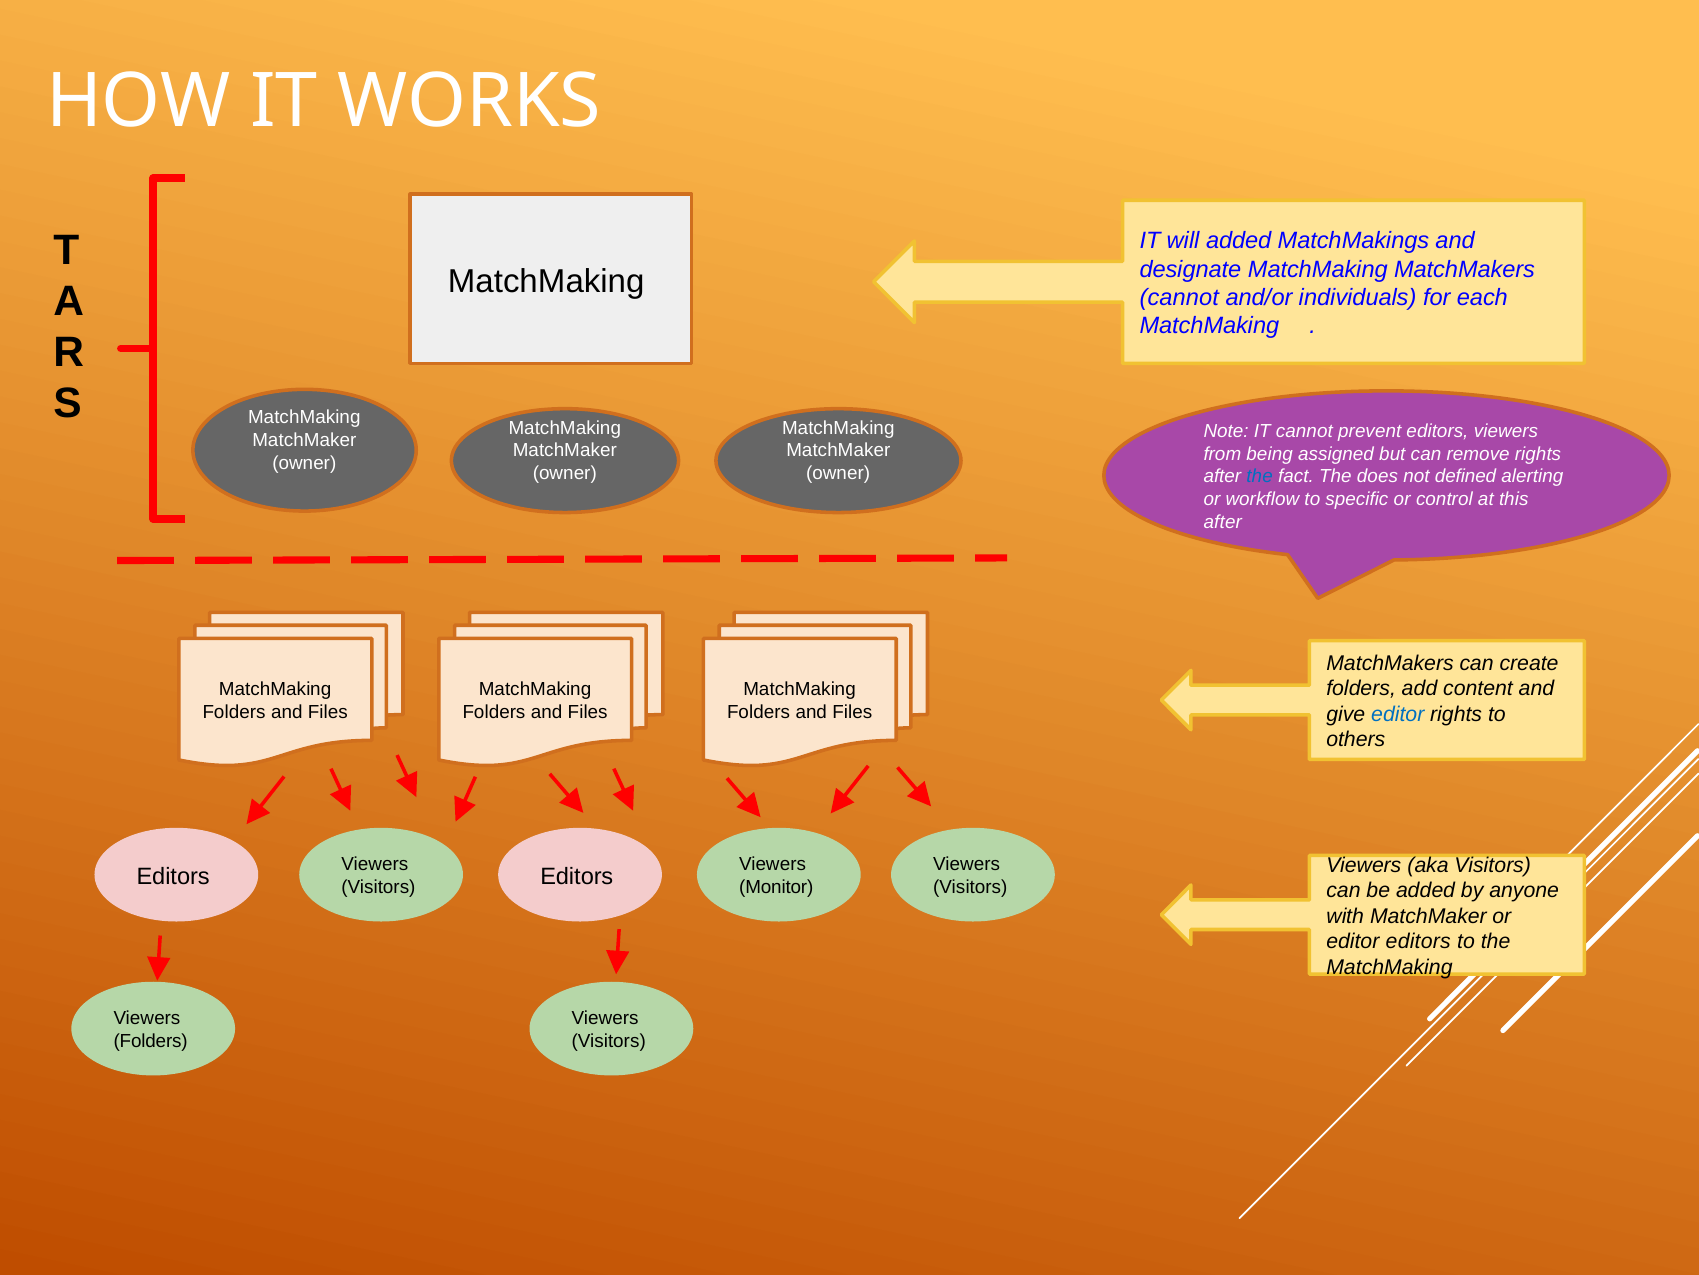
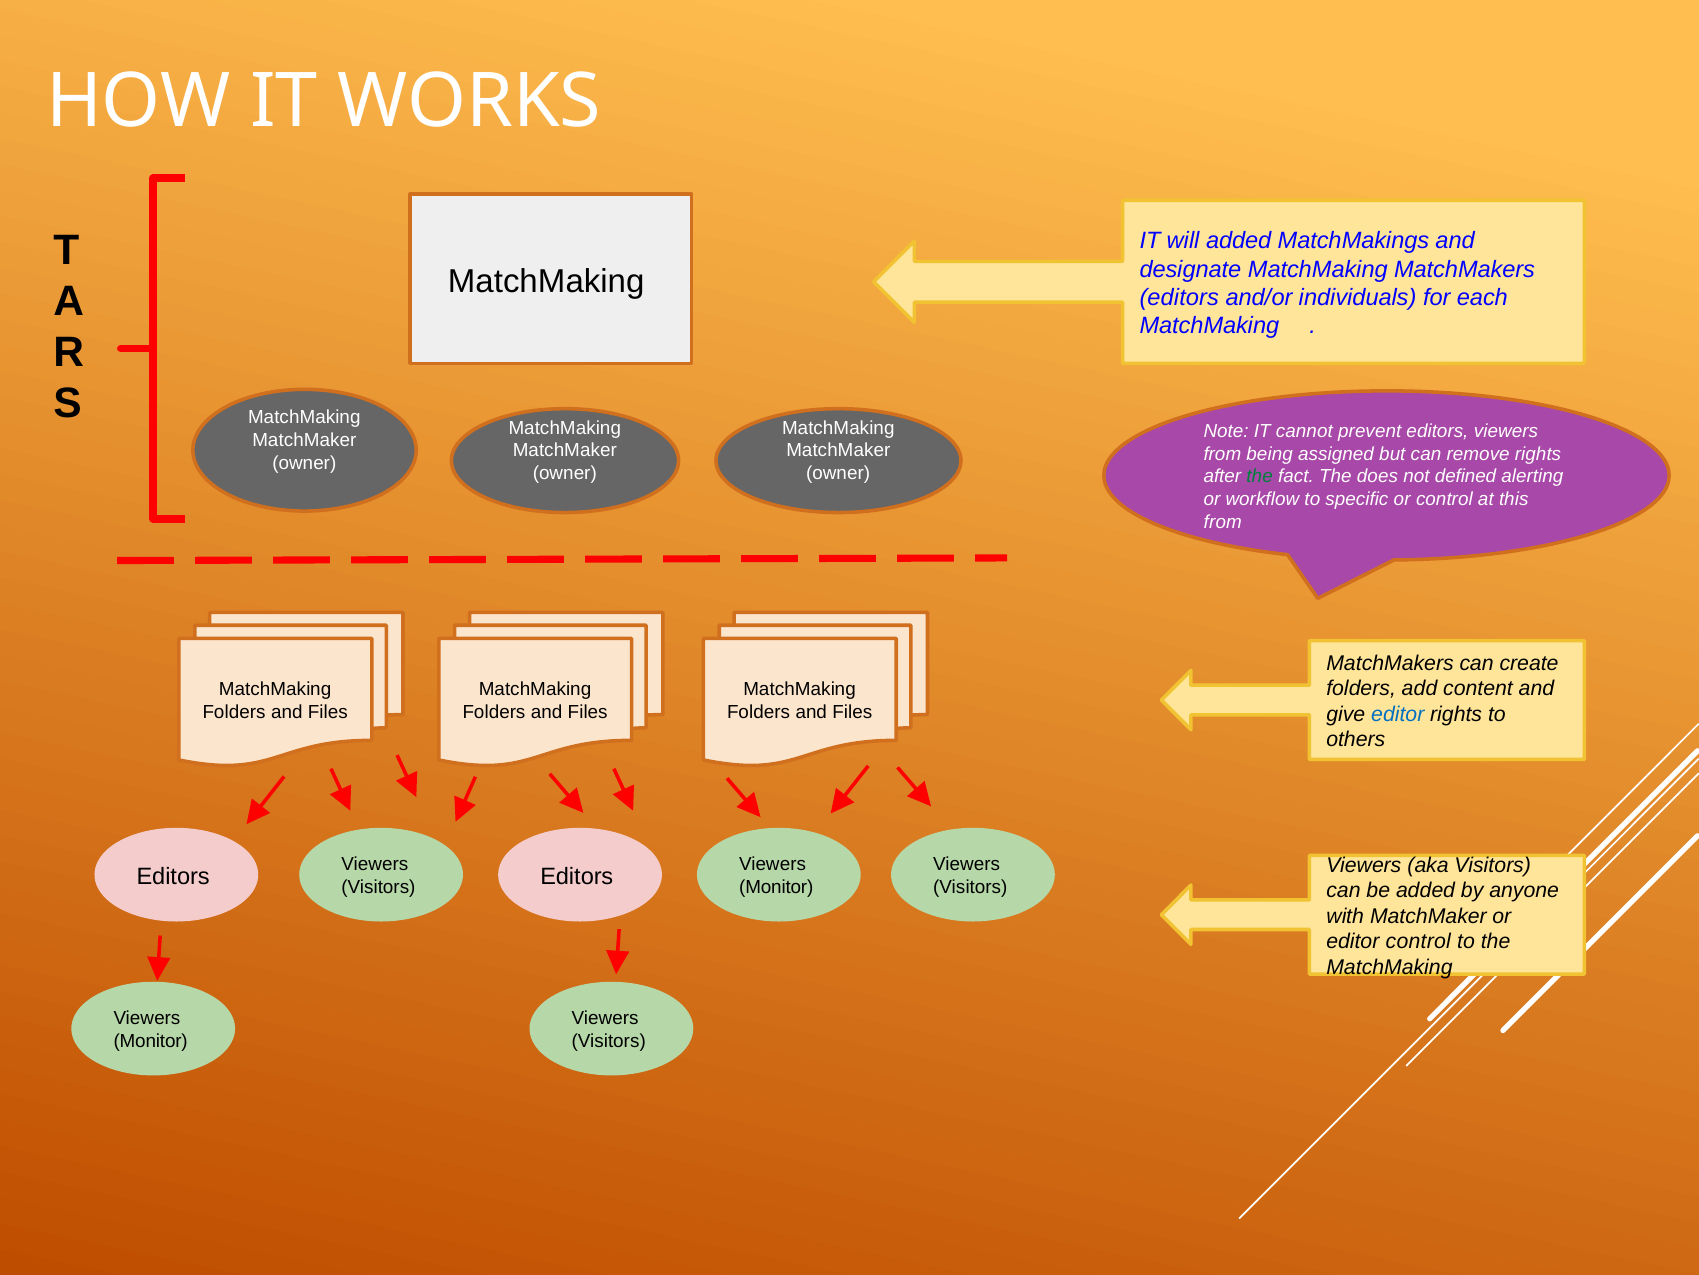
cannot at (1179, 297): cannot -> editors
the at (1260, 476) colour: blue -> green
after at (1223, 522): after -> from
editor editors: editors -> control
Folders at (151, 1041): Folders -> Monitor
